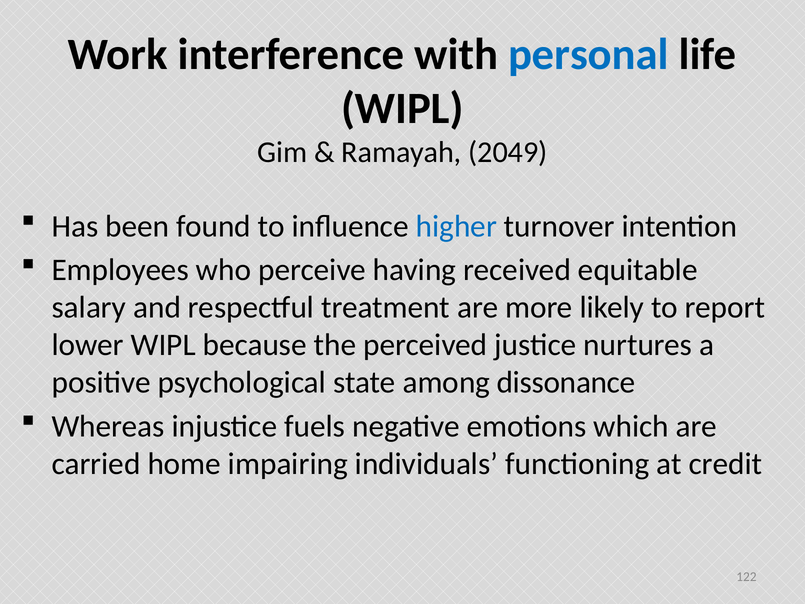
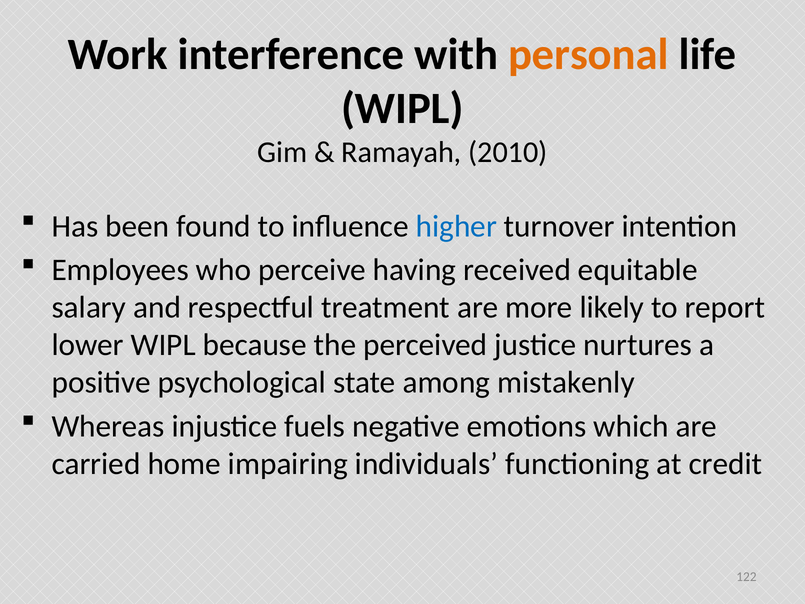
personal colour: blue -> orange
2049: 2049 -> 2010
dissonance: dissonance -> mistakenly
